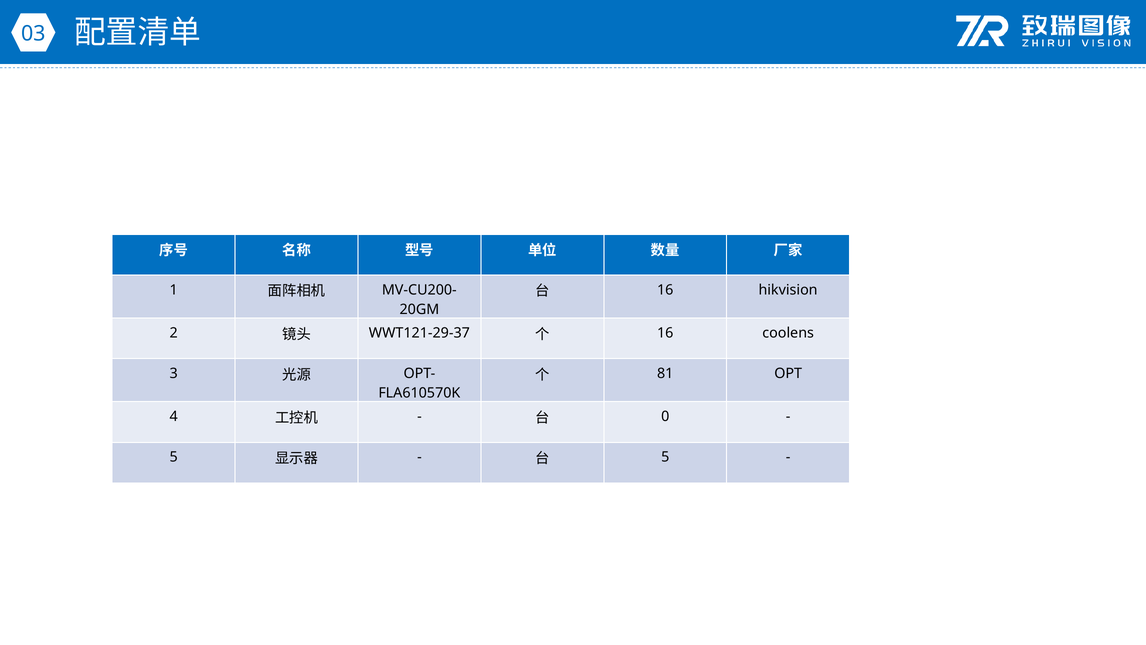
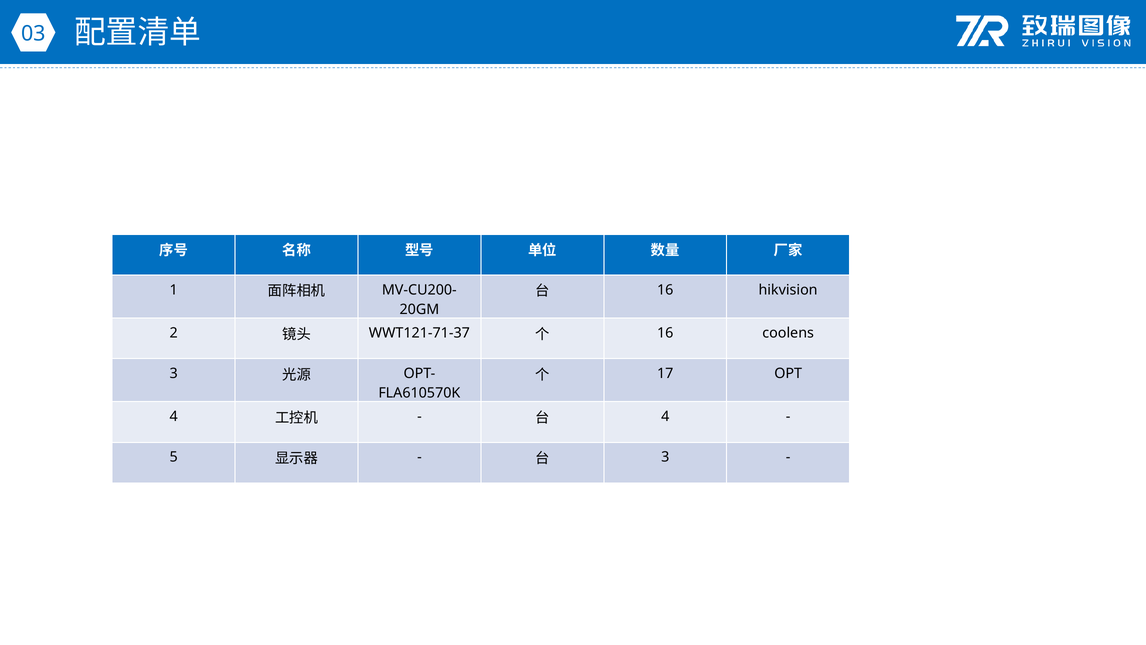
WWT121-29-37: WWT121-29-37 -> WWT121-71-37
81: 81 -> 17
0 at (665, 416): 0 -> 4
5 at (665, 457): 5 -> 3
